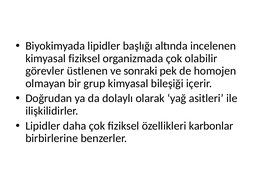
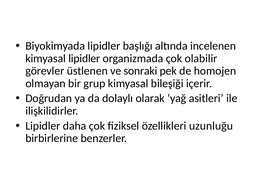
kimyasal fiziksel: fiziksel -> lipidler
karbonlar: karbonlar -> uzunluğu
